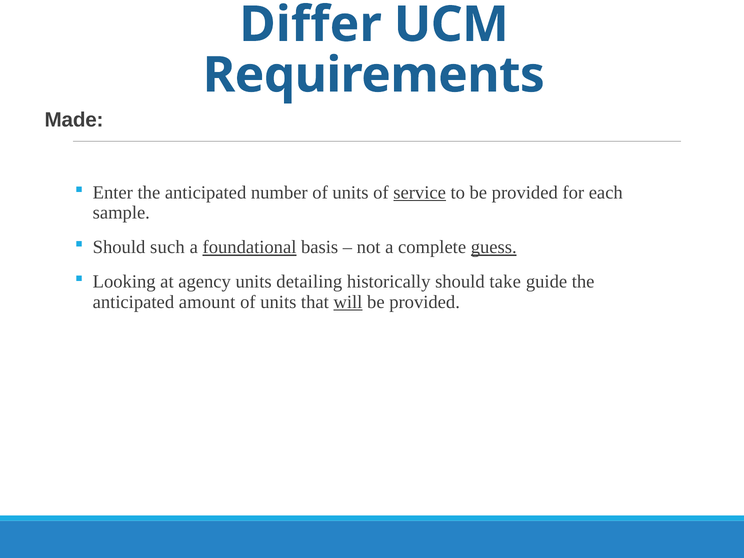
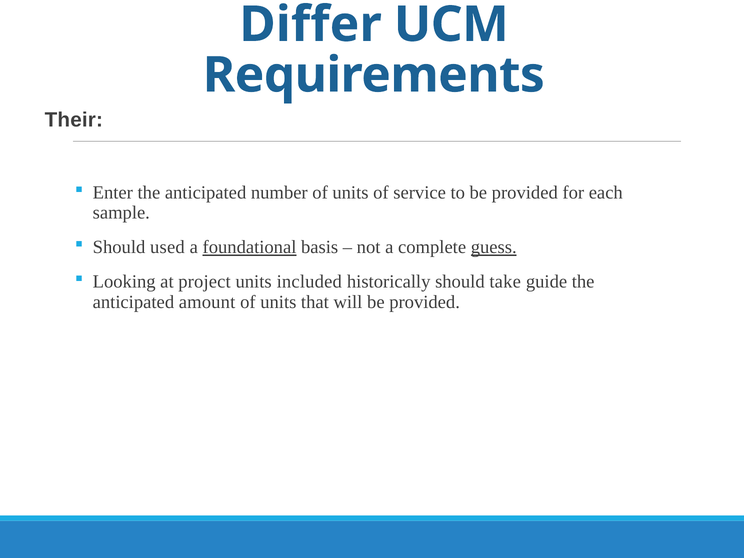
Made: Made -> Their
service underline: present -> none
such: such -> used
agency: agency -> project
detailing: detailing -> included
will underline: present -> none
